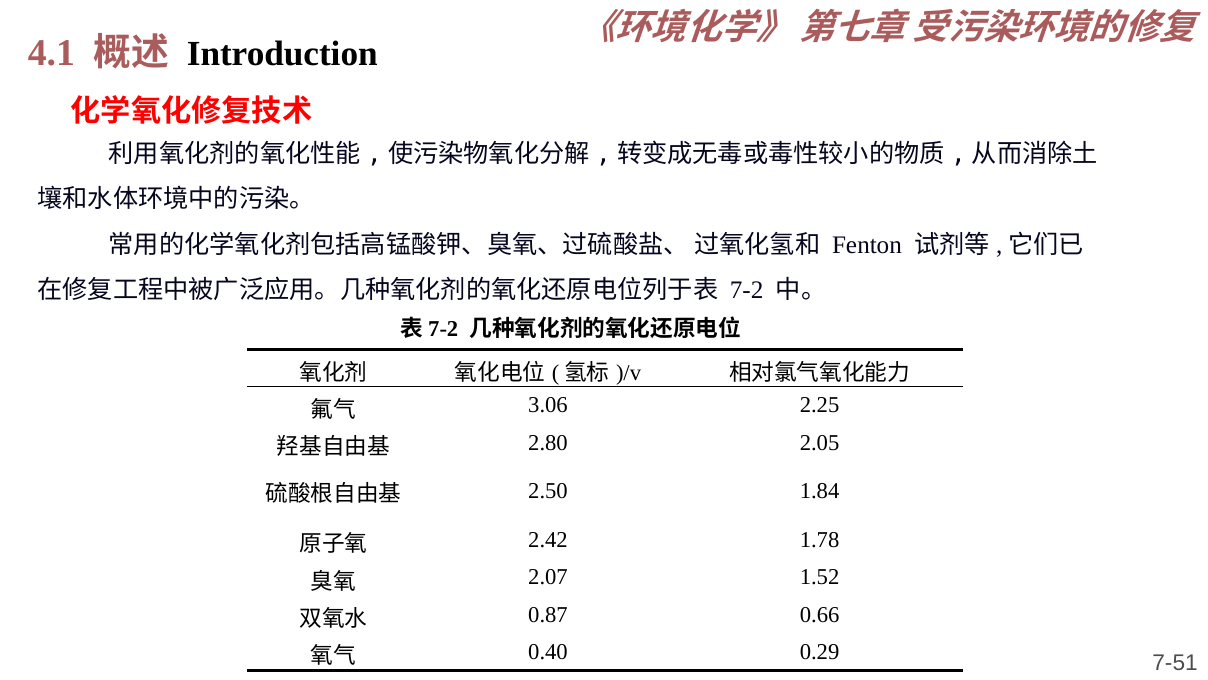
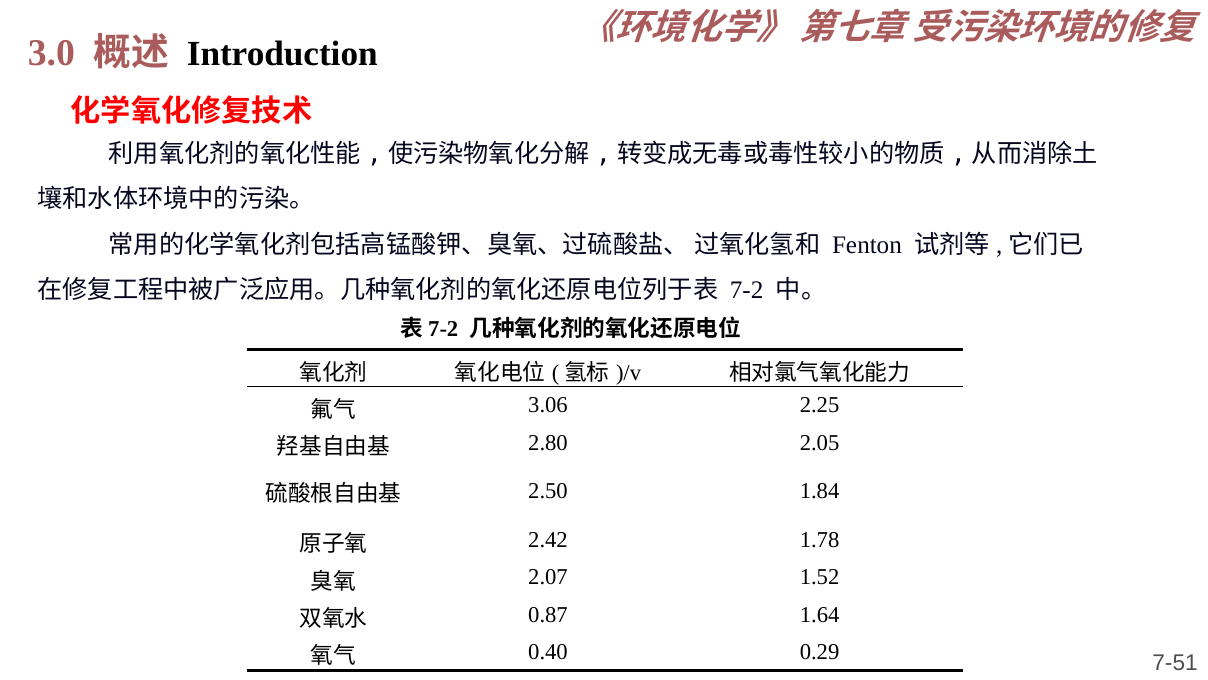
4.1: 4.1 -> 3.0
0.66: 0.66 -> 1.64
